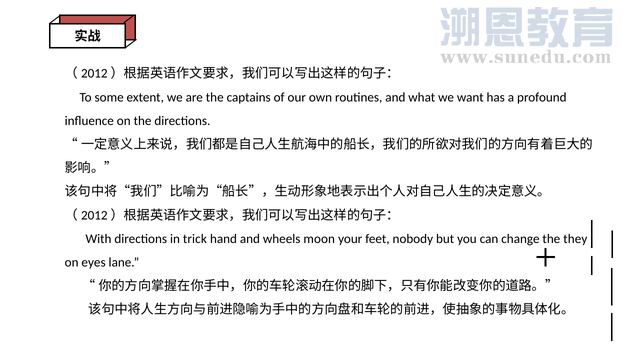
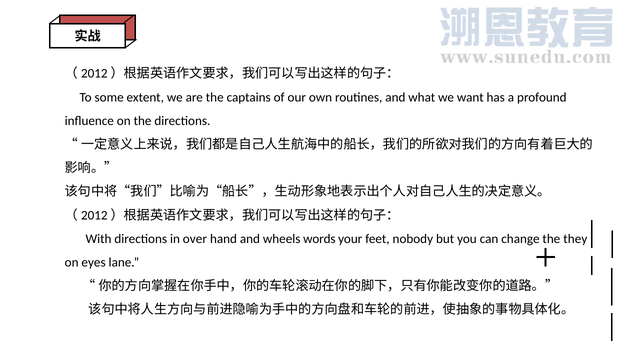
trick: trick -> over
moon: moon -> words
